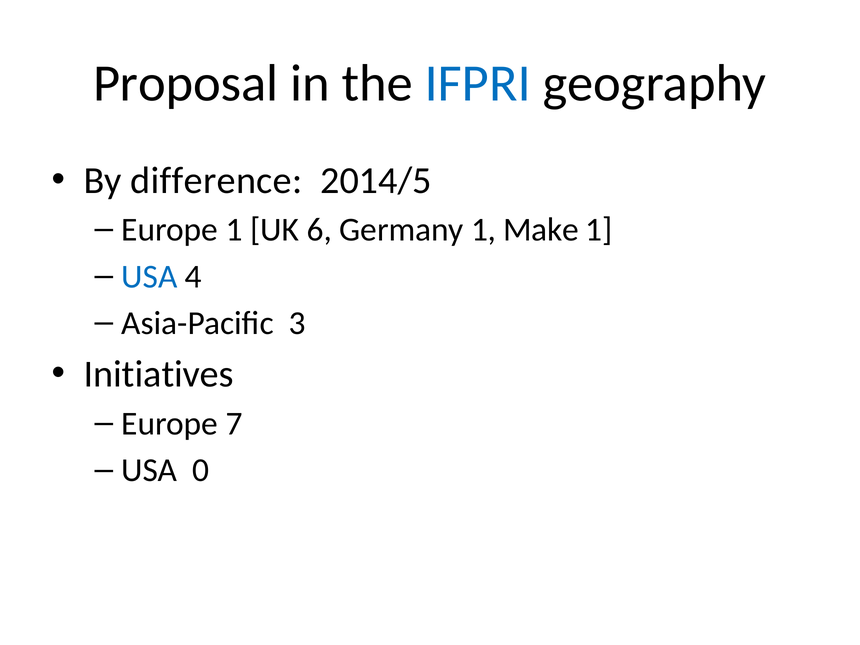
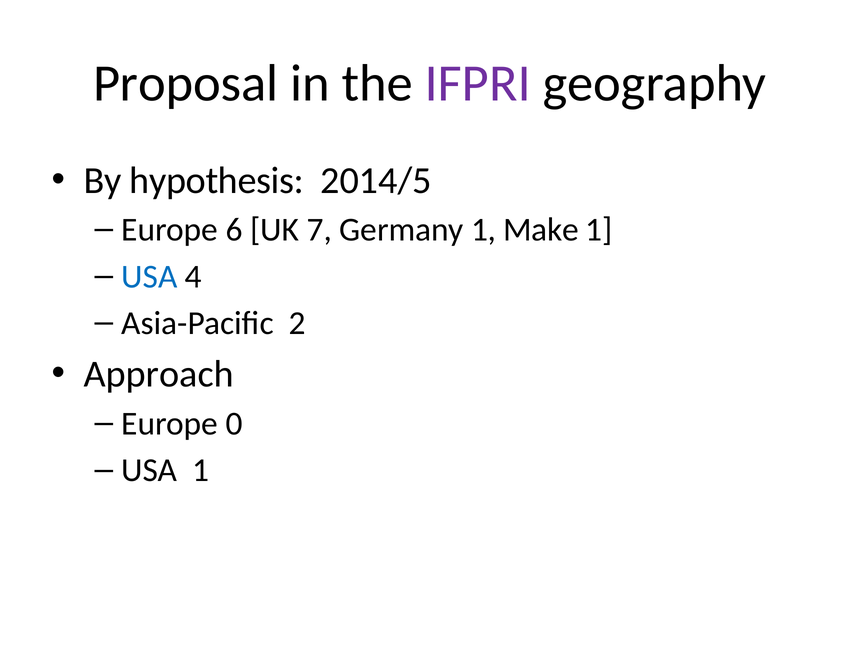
IFPRI colour: blue -> purple
difference: difference -> hypothesis
Europe 1: 1 -> 6
6: 6 -> 7
3: 3 -> 2
Initiatives: Initiatives -> Approach
7: 7 -> 0
USA 0: 0 -> 1
